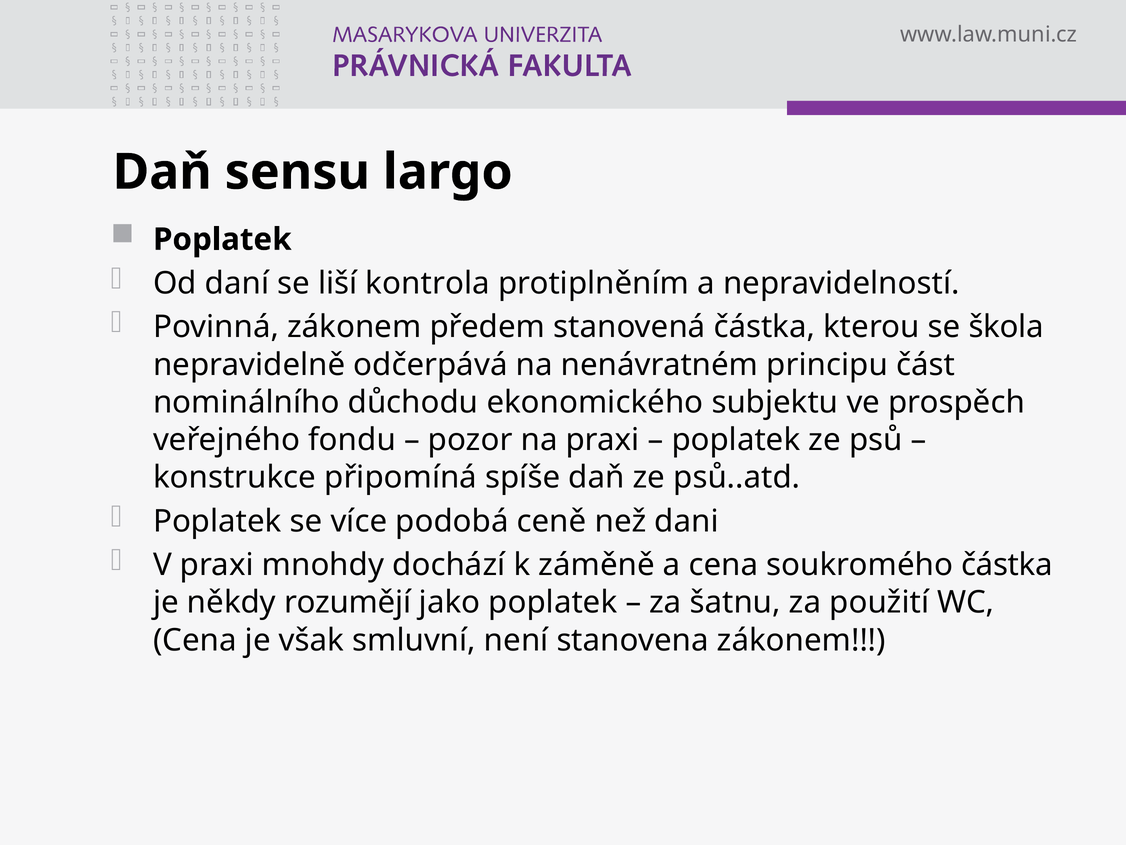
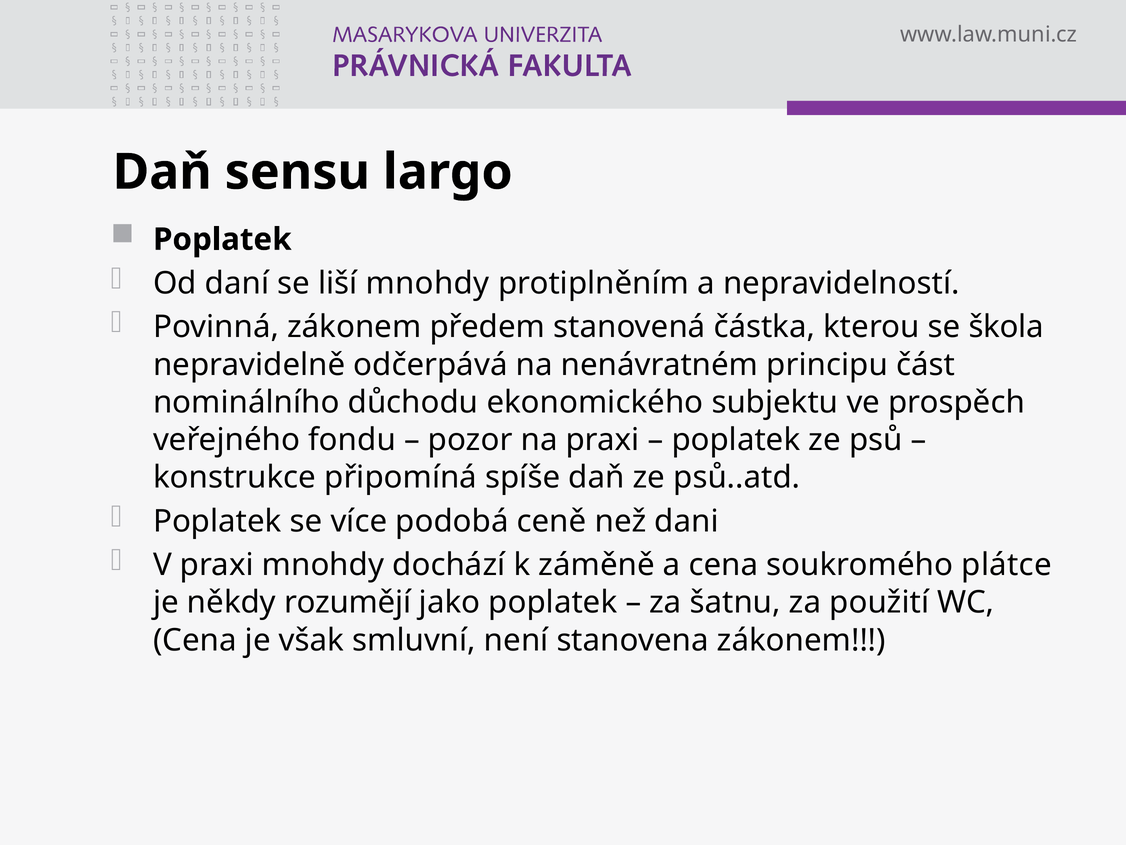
liší kontrola: kontrola -> mnohdy
soukromého částka: částka -> plátce
